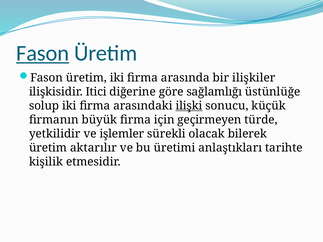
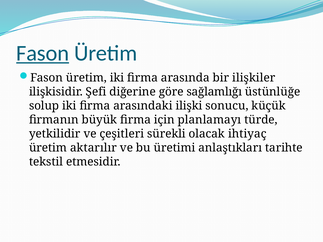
Itici: Itici -> Şefi
ilişki underline: present -> none
geçirmeyen: geçirmeyen -> planlamayı
işlemler: işlemler -> çeşitleri
bilerek: bilerek -> ihtiyaç
kişilik: kişilik -> tekstil
